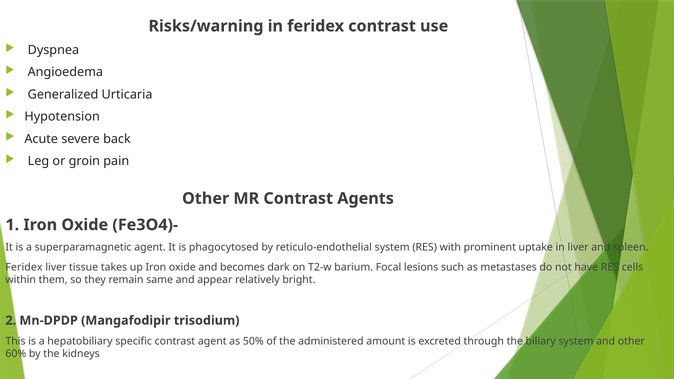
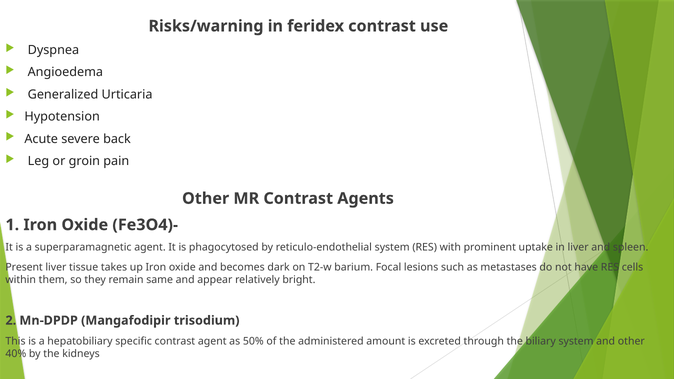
Feridex at (24, 267): Feridex -> Present
60%: 60% -> 40%
